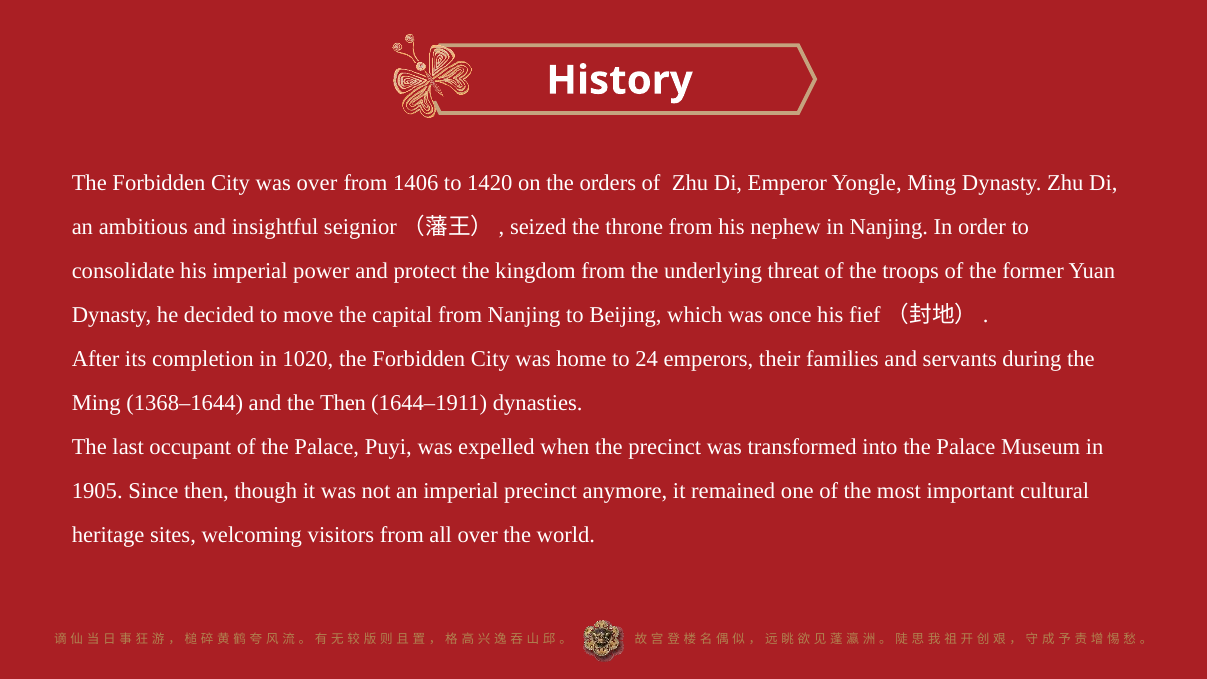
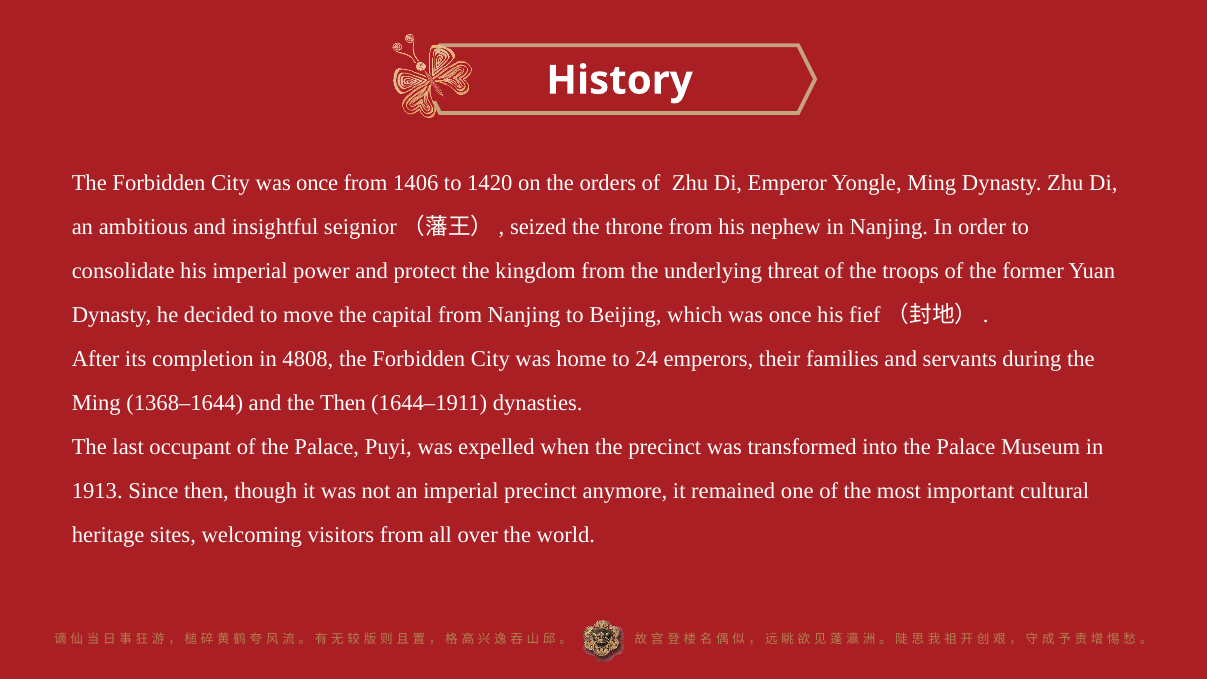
City was over: over -> once
1020: 1020 -> 4808
1905: 1905 -> 1913
